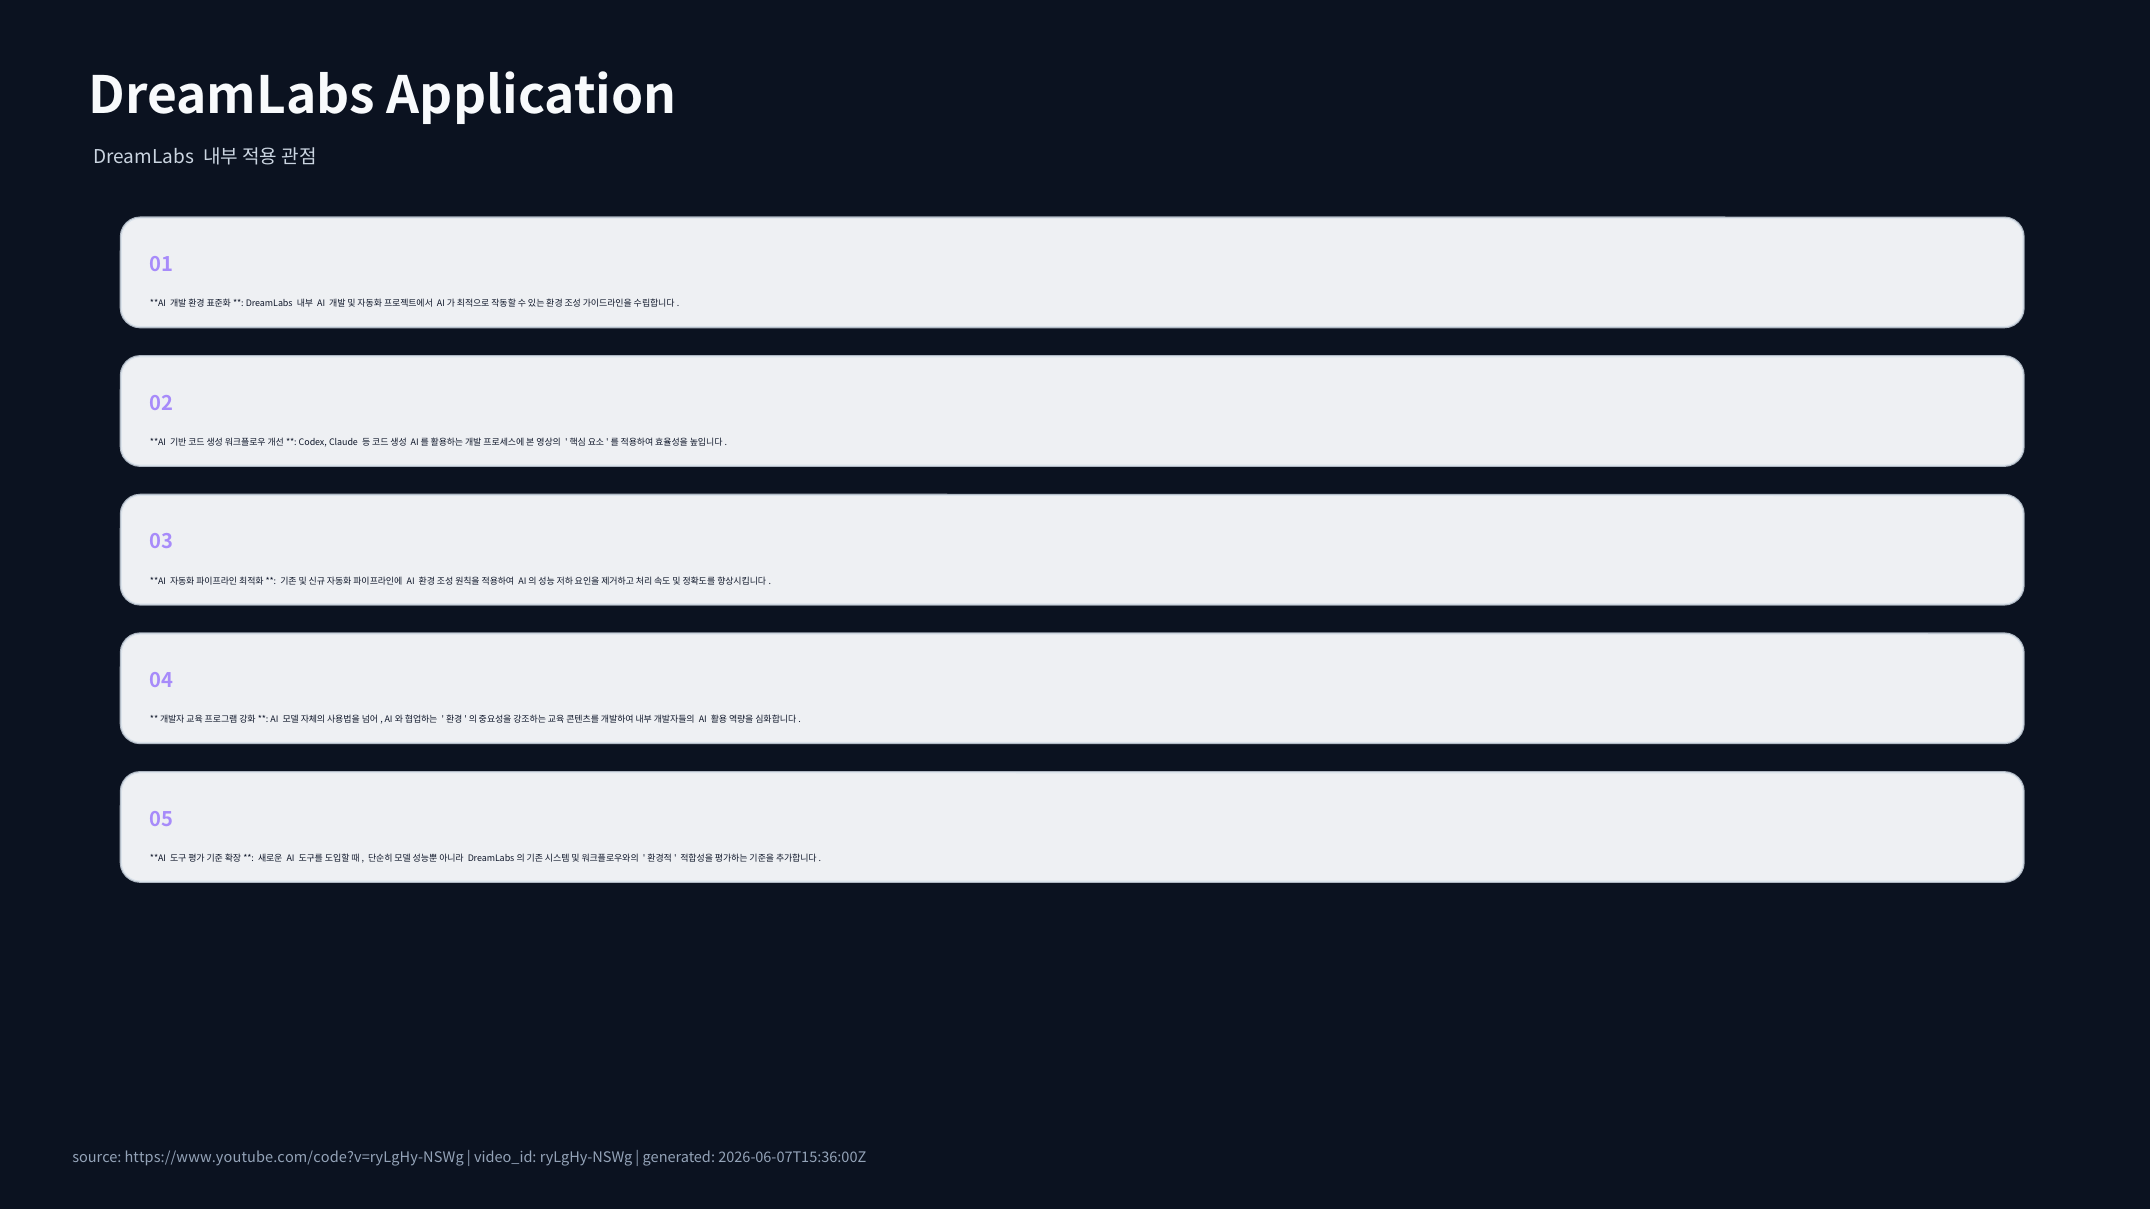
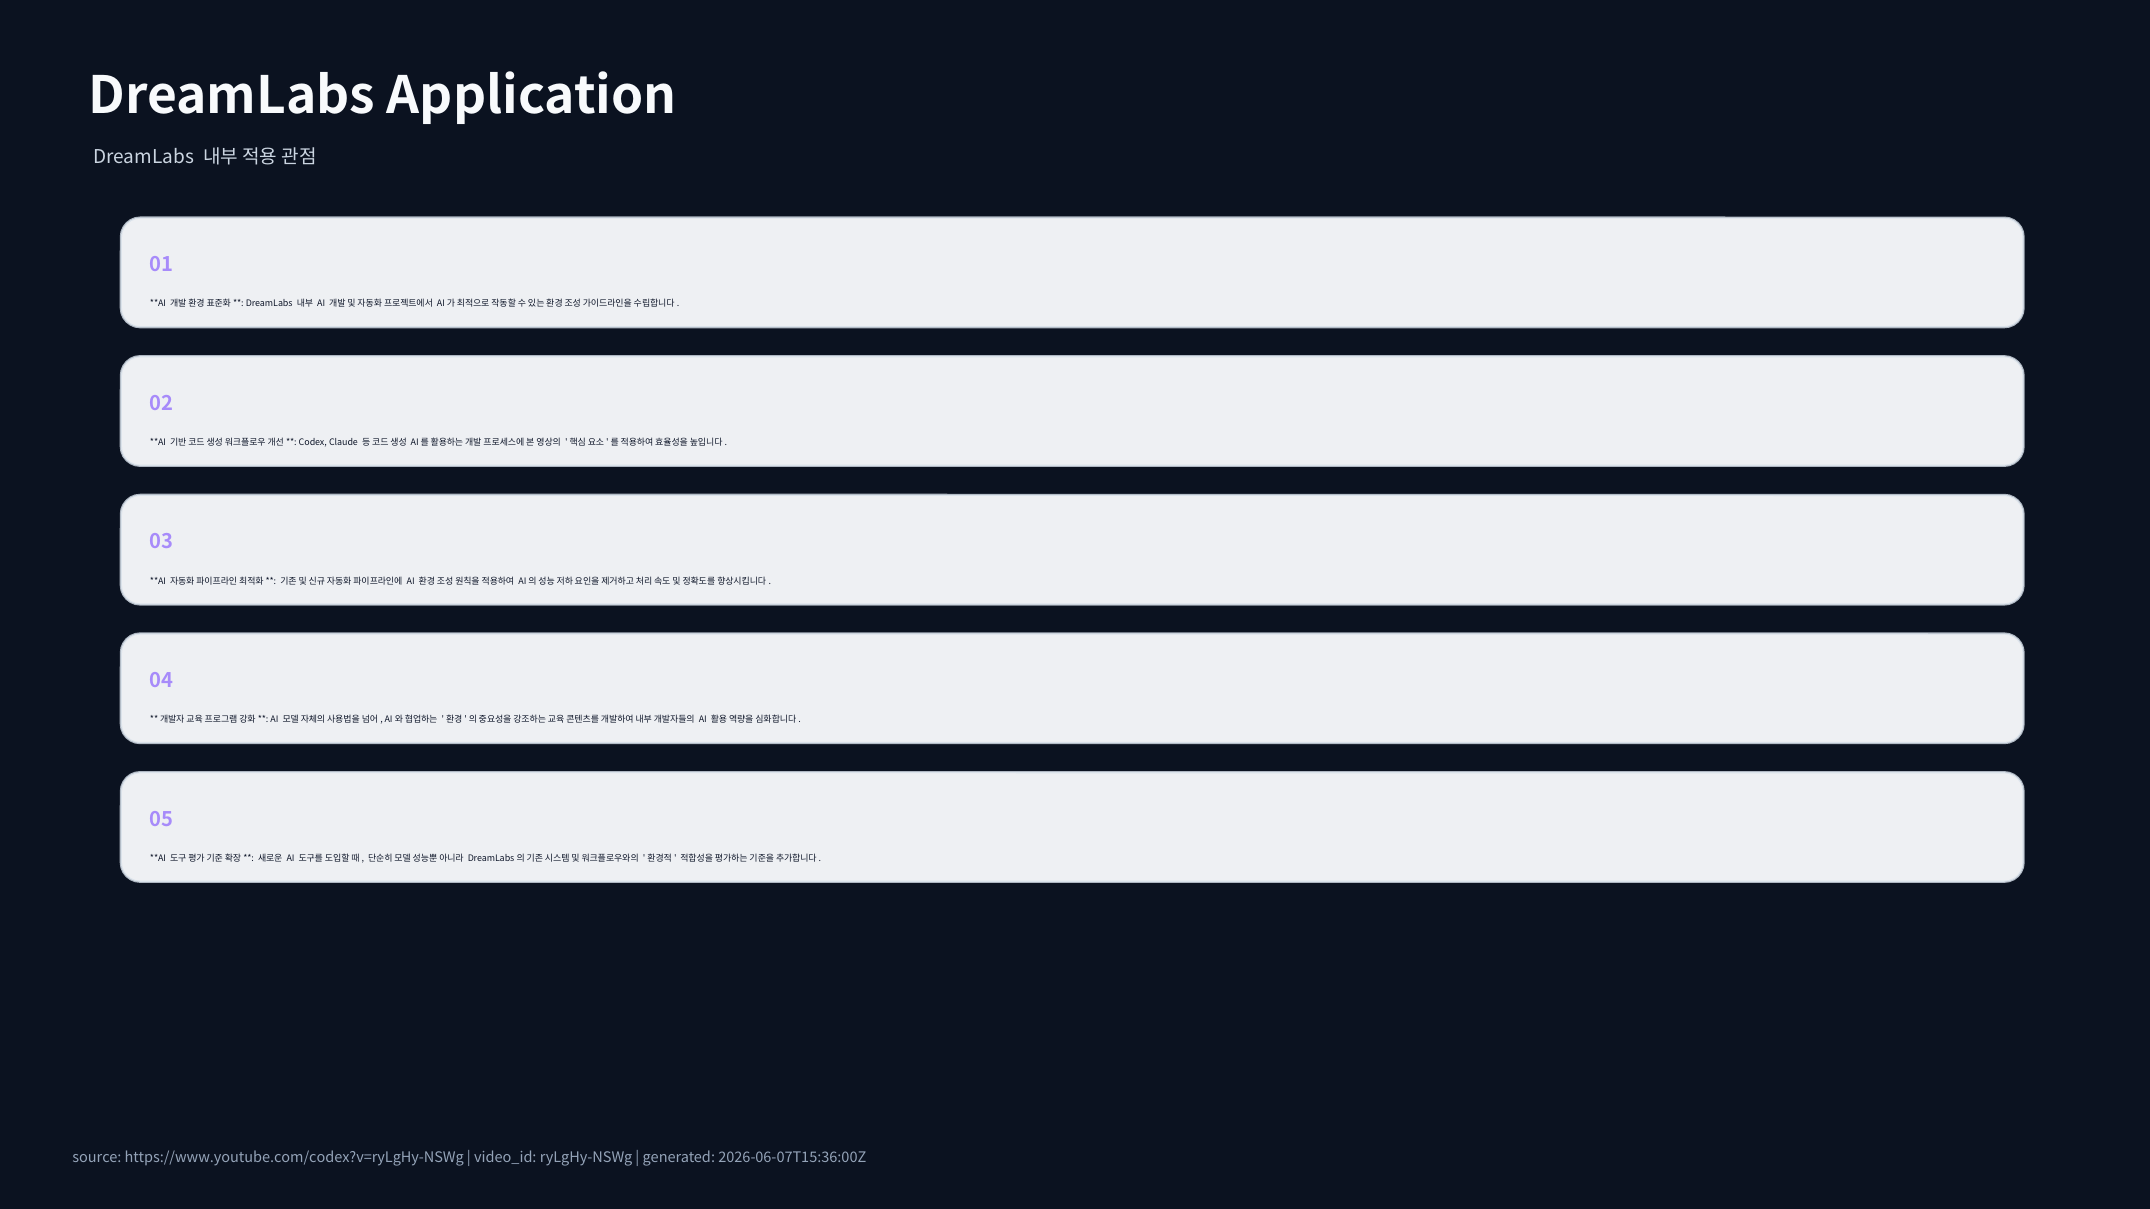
https://www.youtube.com/code?v=ryLgHy-NSWg: https://www.youtube.com/code?v=ryLgHy-NSWg -> https://www.youtube.com/codex?v=ryLgHy-NSWg
